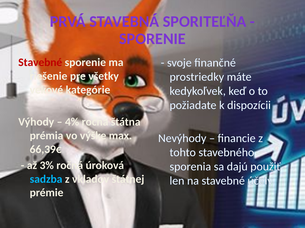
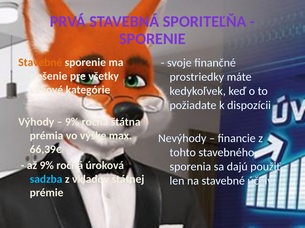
Stavebné at (40, 63) colour: red -> orange
4% at (72, 122): 4% -> 9%
až 3%: 3% -> 9%
